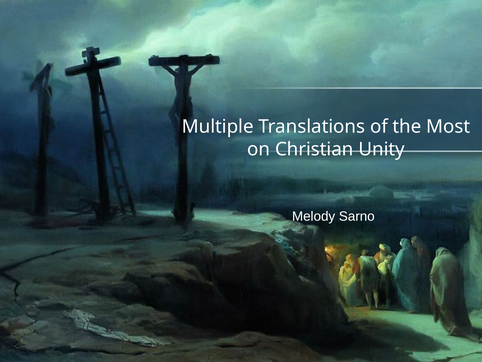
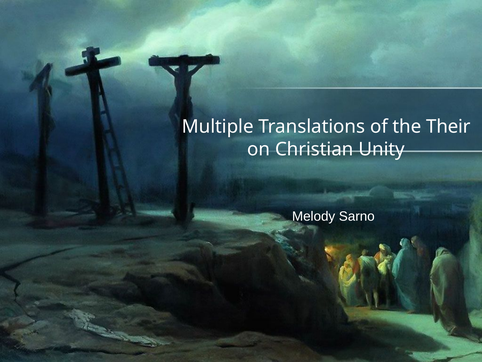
Most: Most -> Their
